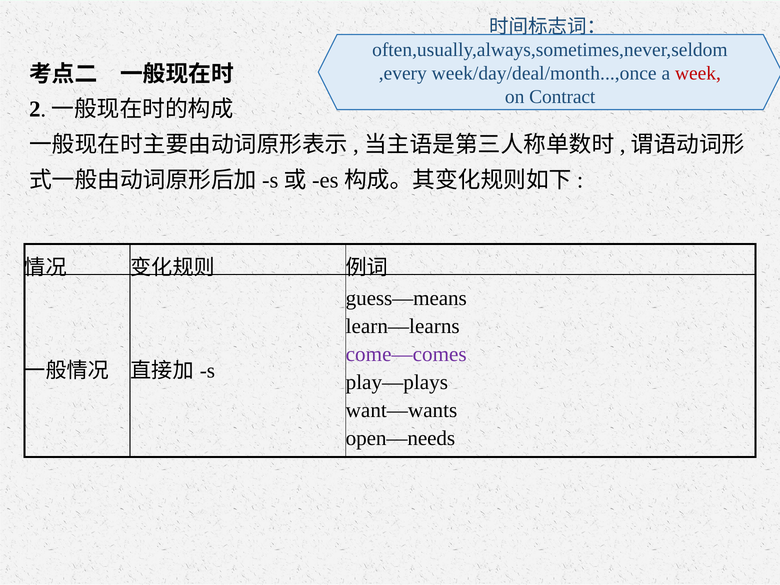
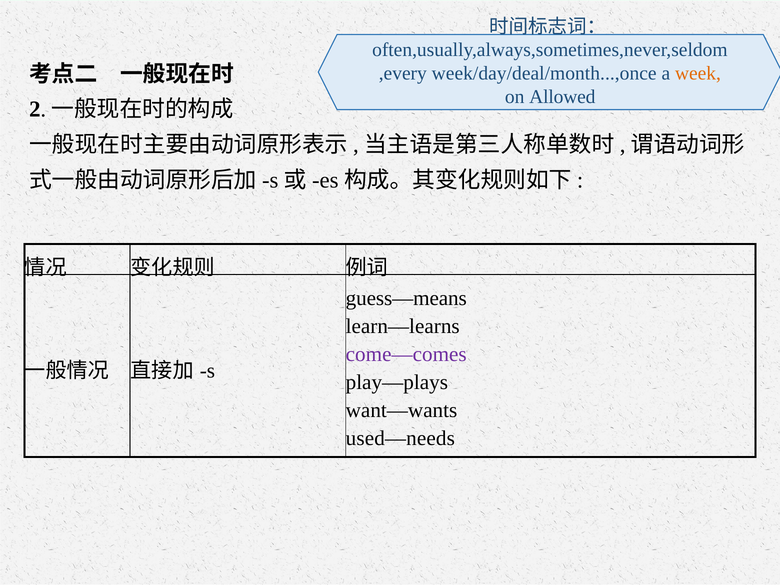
week colour: red -> orange
Contract: Contract -> Allowed
open—needs: open—needs -> used—needs
